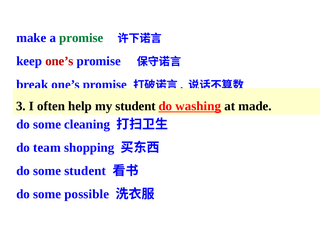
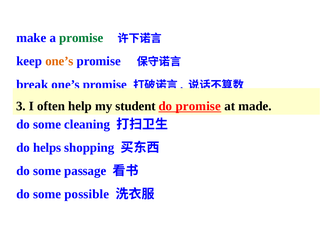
one’s at (59, 61) colour: red -> orange
do washing: washing -> promise
team: team -> helps
some student: student -> passage
